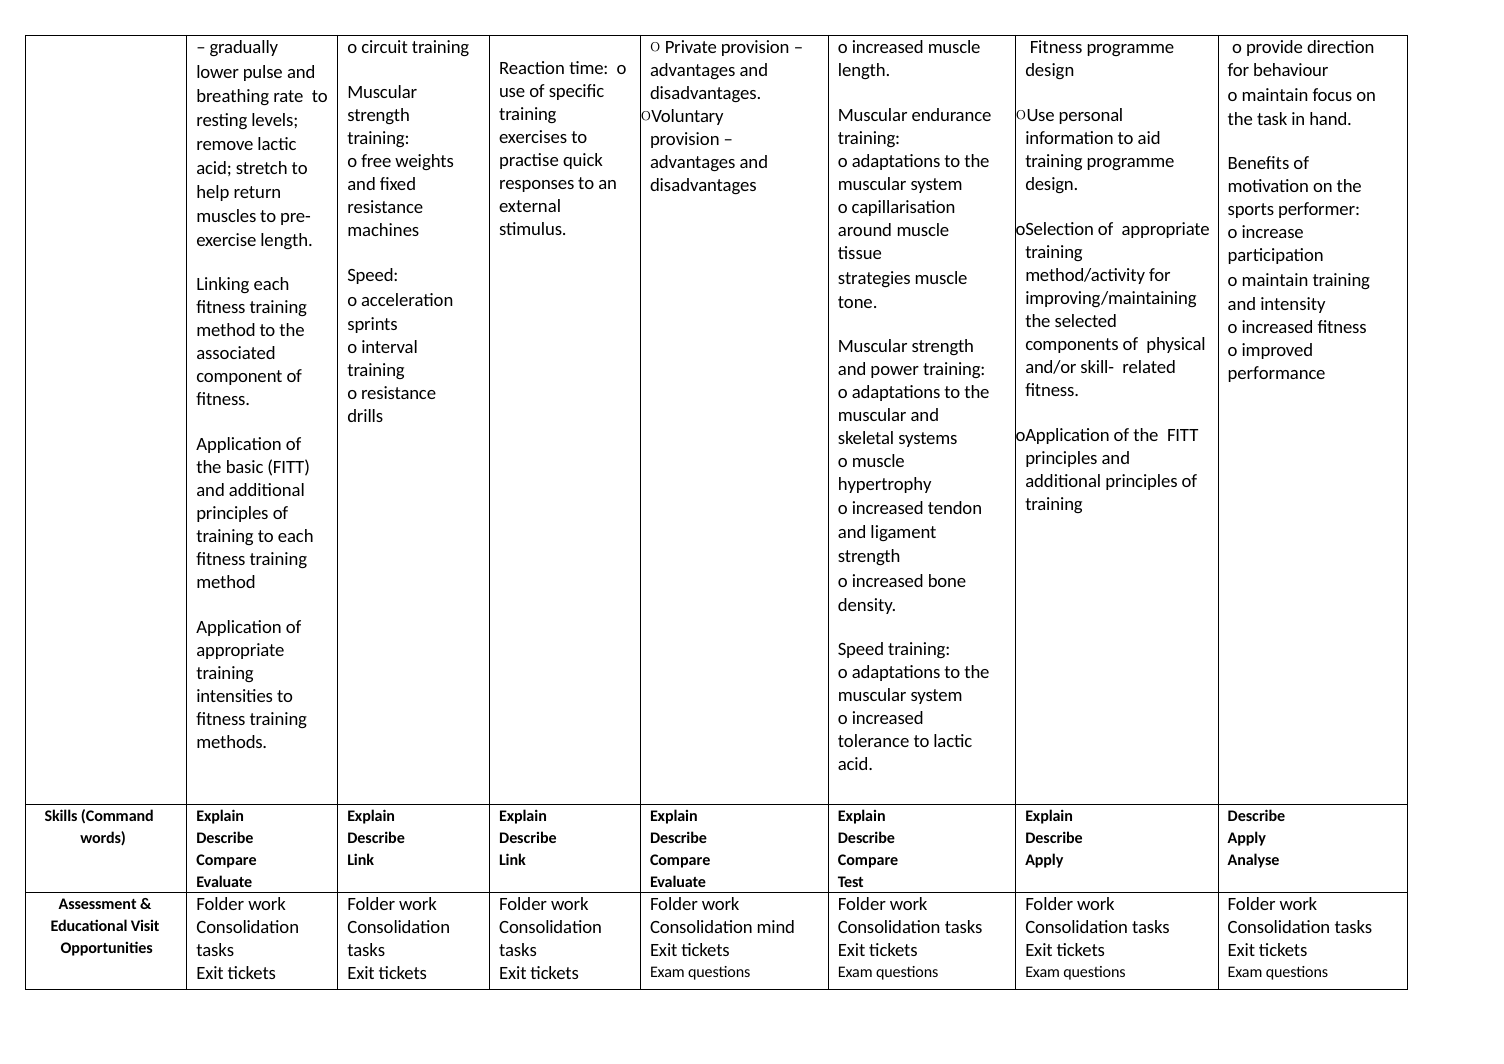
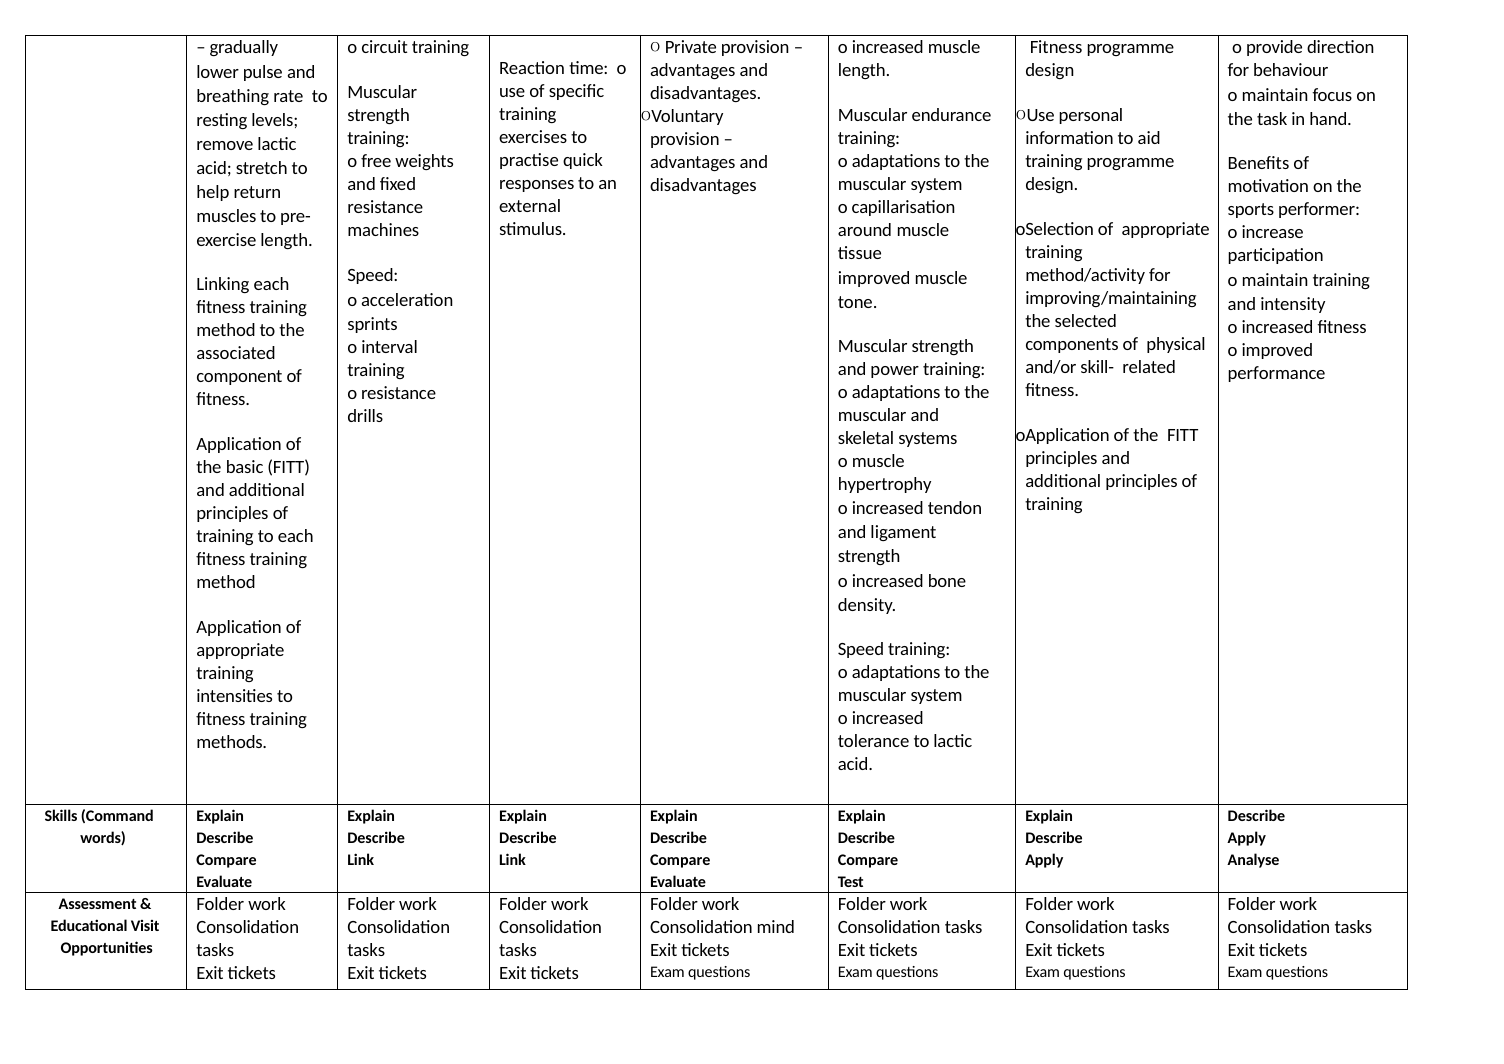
strategies at (874, 278): strategies -> improved
